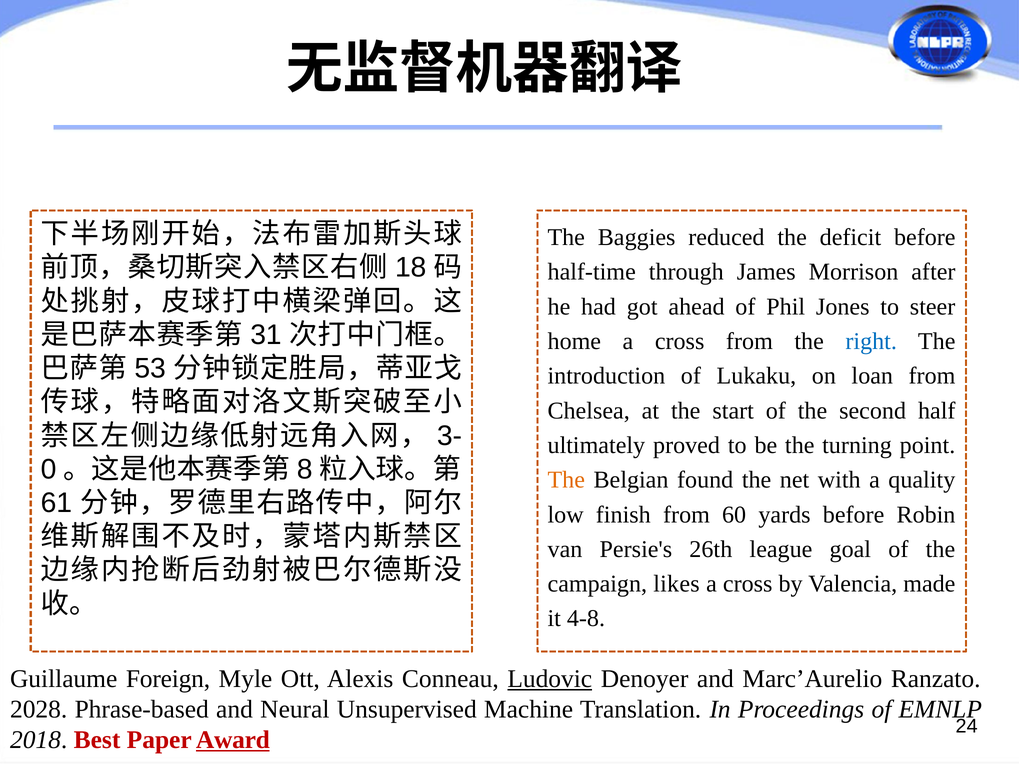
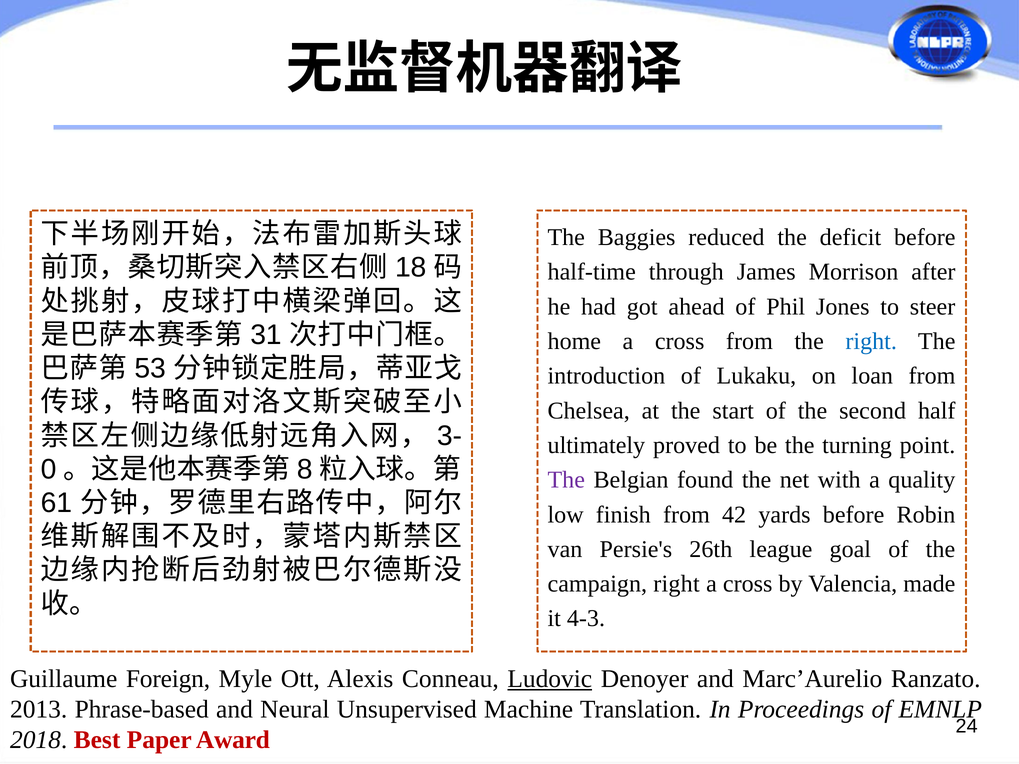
The at (566, 480) colour: orange -> purple
60: 60 -> 42
campaign likes: likes -> right
4-8: 4-8 -> 4-3
2028: 2028 -> 2013
Award underline: present -> none
